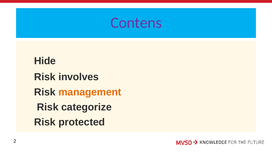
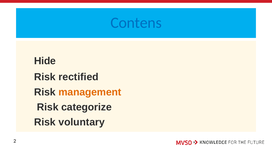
Contens colour: purple -> blue
involves: involves -> rectified
protected: protected -> voluntary
